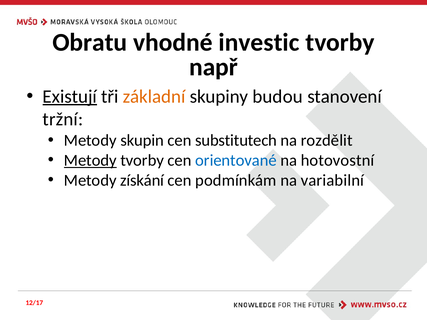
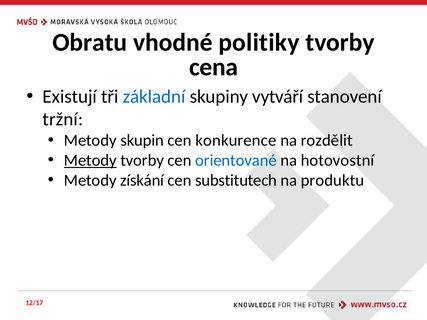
investic: investic -> politiky
např: např -> cena
Existují underline: present -> none
základní colour: orange -> blue
budou: budou -> vytváří
substitutech: substitutech -> konkurence
podmínkám: podmínkám -> substitutech
variabilní: variabilní -> produktu
